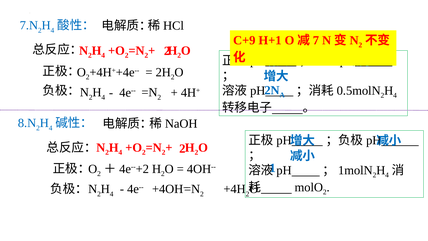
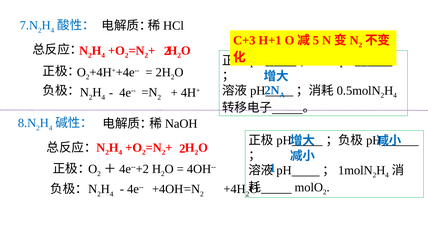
C+9: C+9 -> C+3
7: 7 -> 5
